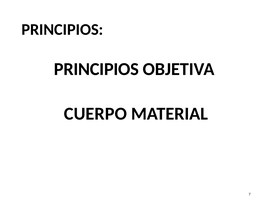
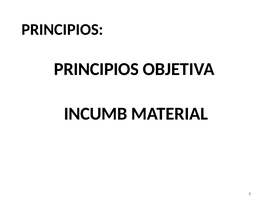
CUERPO: CUERPO -> INCUMB
